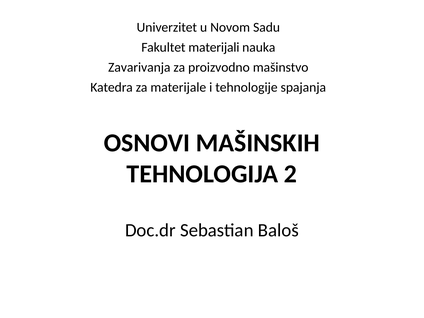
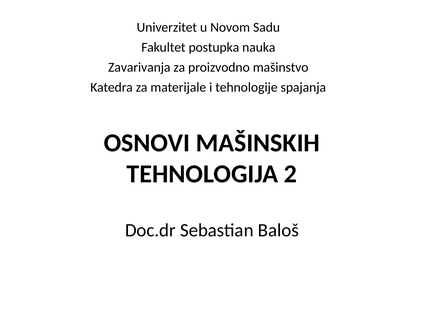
materijali: materijali -> postupka
